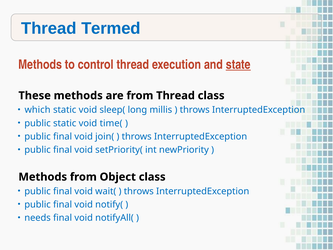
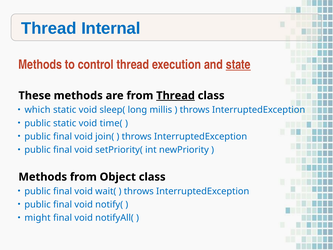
Termed: Termed -> Internal
Thread at (176, 96) underline: none -> present
needs: needs -> might
